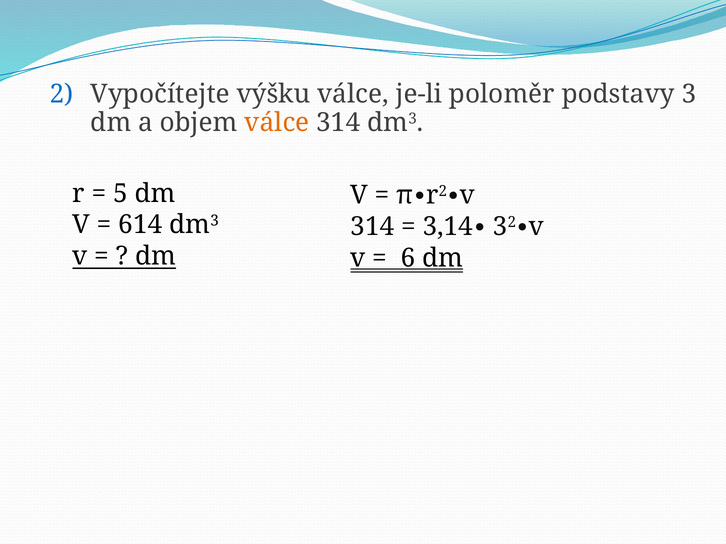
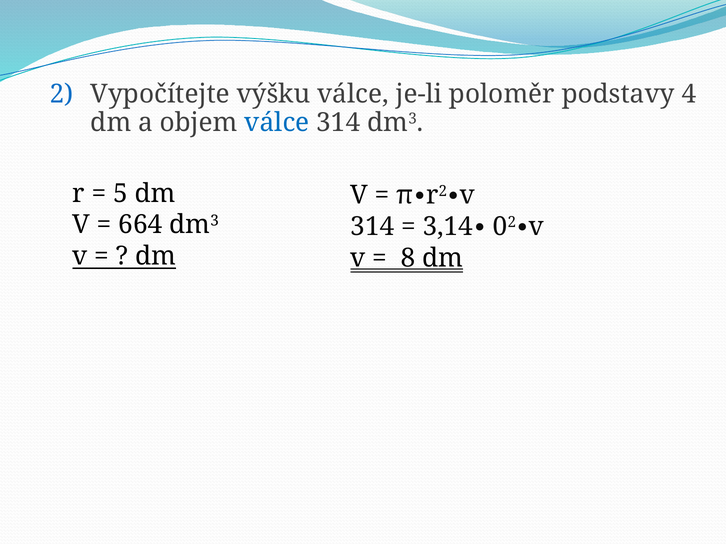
podstavy 3: 3 -> 4
válce at (277, 123) colour: orange -> blue
614: 614 -> 664
3 at (500, 227): 3 -> 0
6: 6 -> 8
